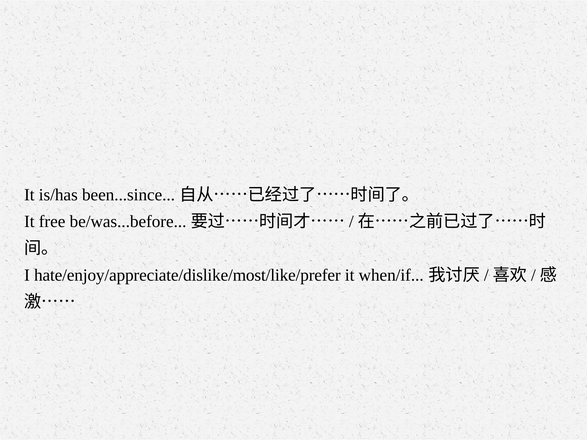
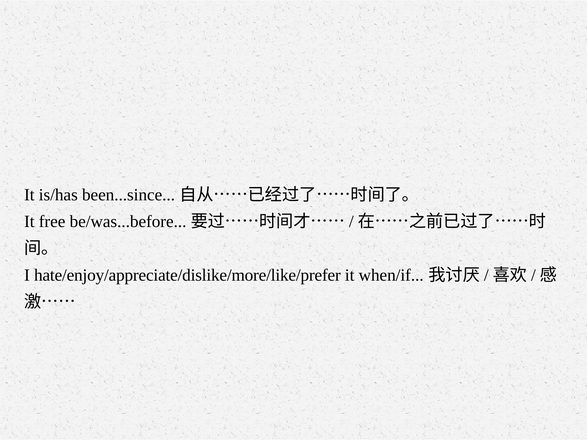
hate/enjoy/appreciate/dislike/most/like/prefer: hate/enjoy/appreciate/dislike/most/like/prefer -> hate/enjoy/appreciate/dislike/more/like/prefer
